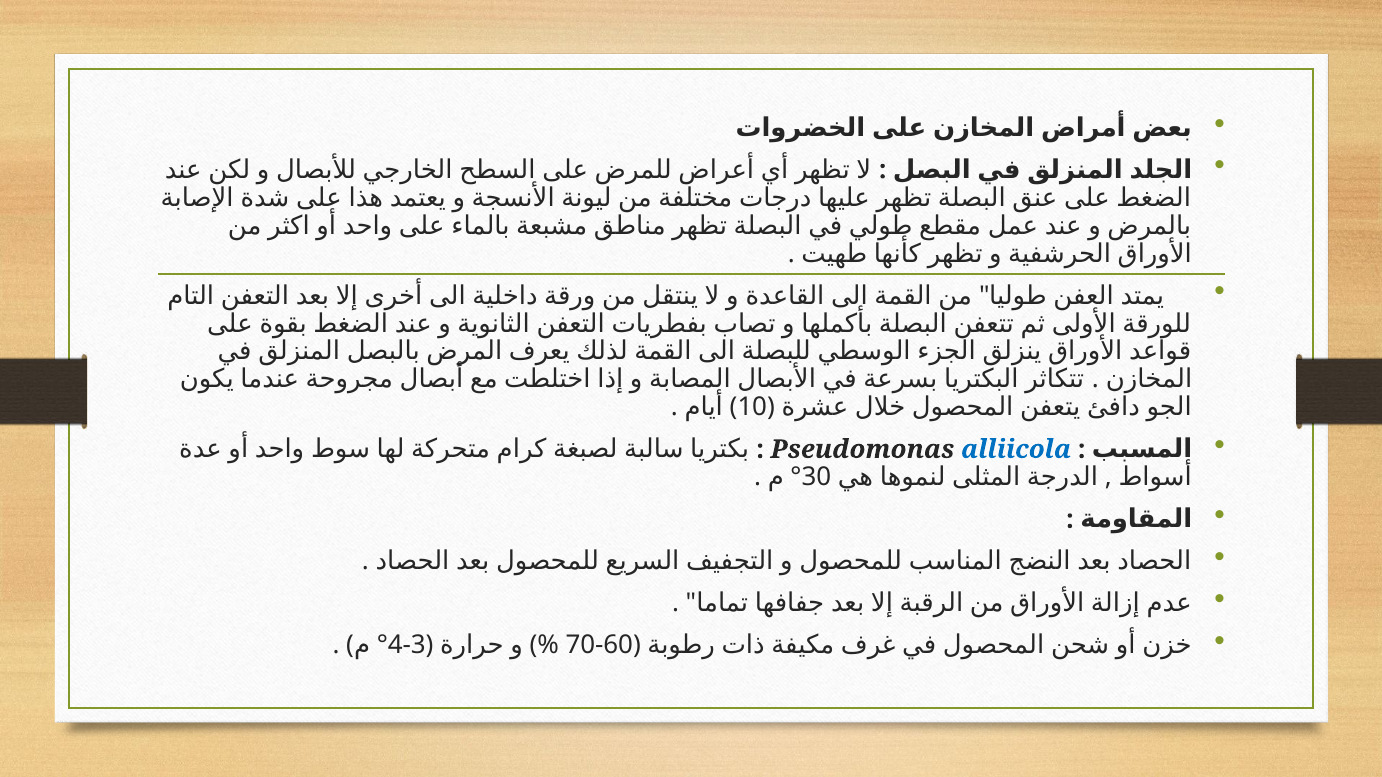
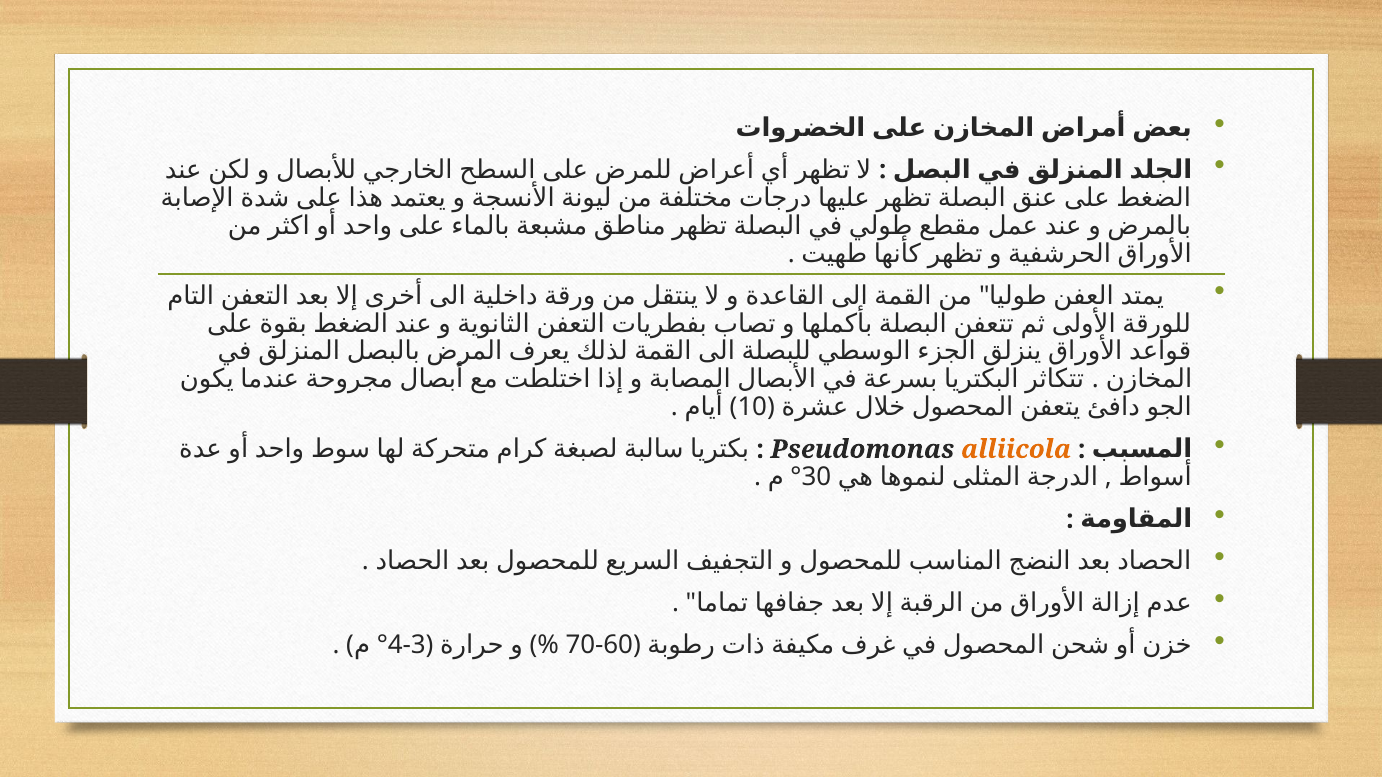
alliicola colour: blue -> orange
